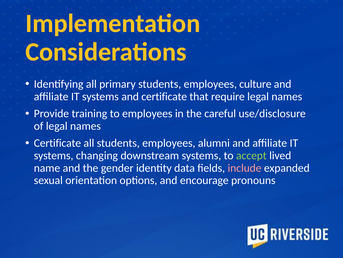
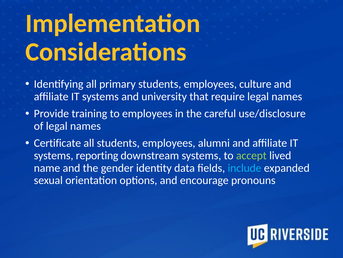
and certificate: certificate -> university
changing: changing -> reporting
include colour: pink -> light blue
